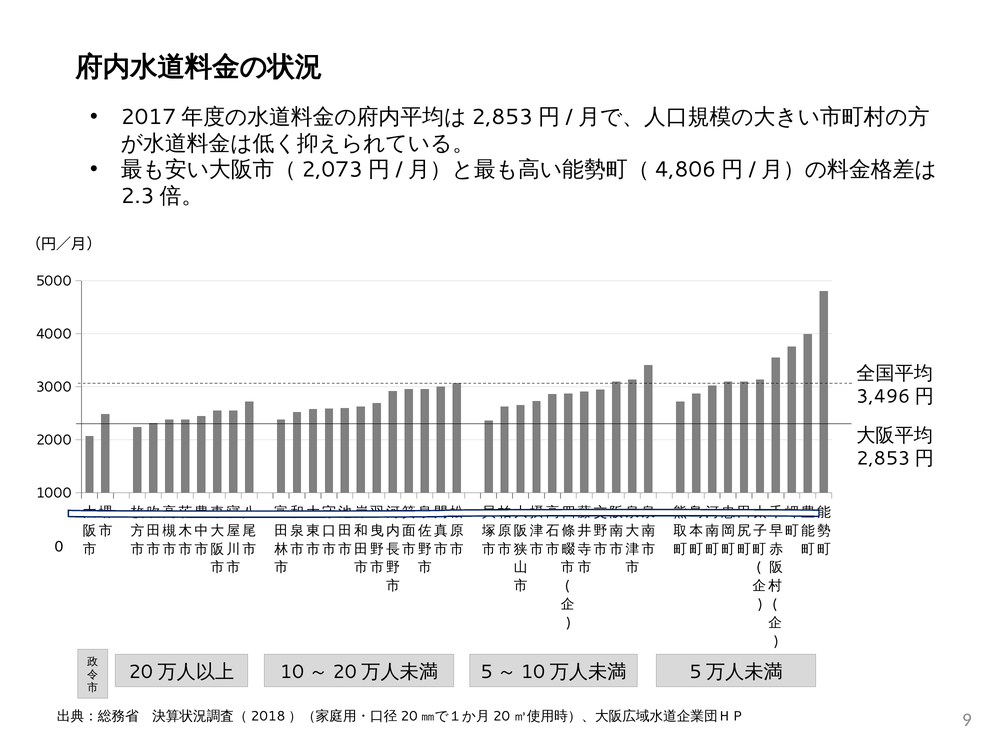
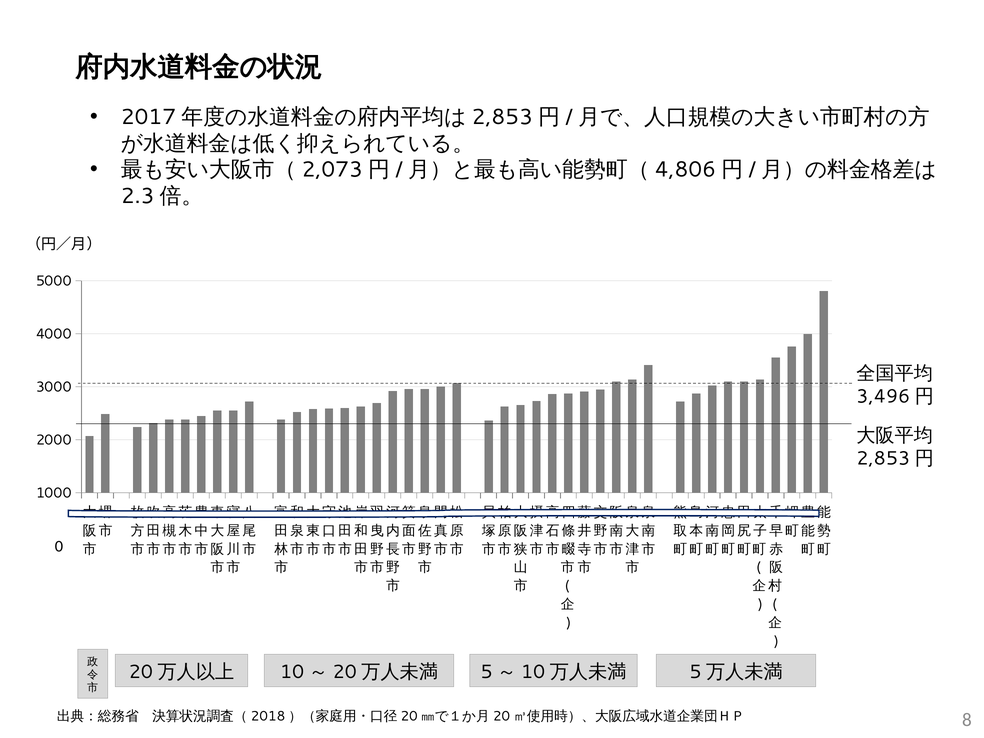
9: 9 -> 8
